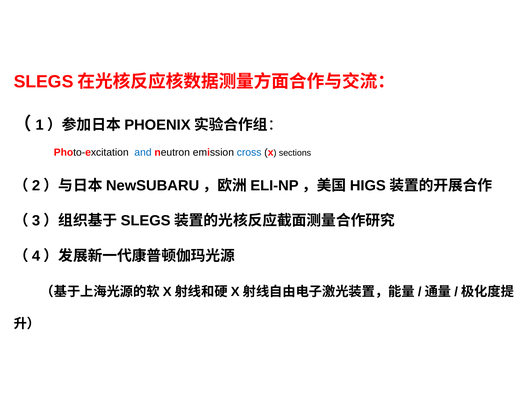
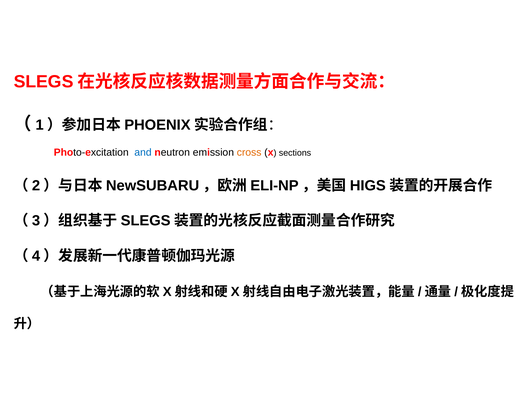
cross colour: blue -> orange
